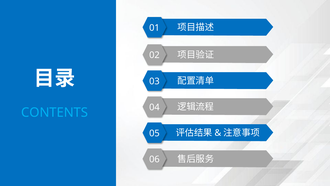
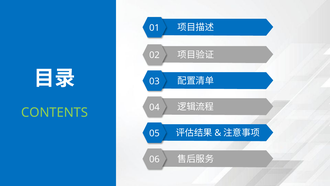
CONTENTS colour: light blue -> light green
